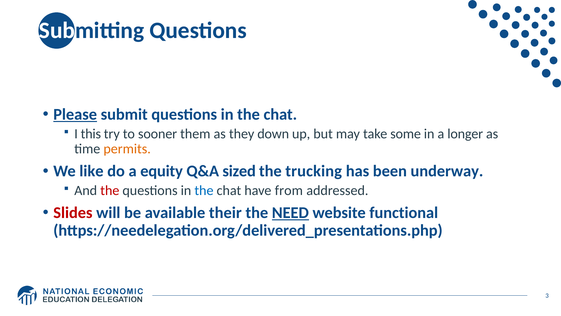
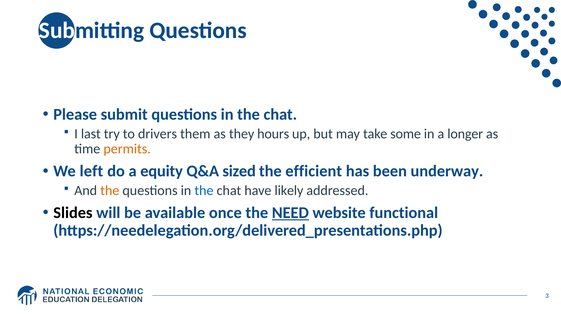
Please underline: present -> none
this: this -> last
sooner: sooner -> drivers
down: down -> hours
like: like -> left
trucking: trucking -> efficient
the at (110, 190) colour: red -> orange
from: from -> likely
Slides colour: red -> black
their: their -> once
